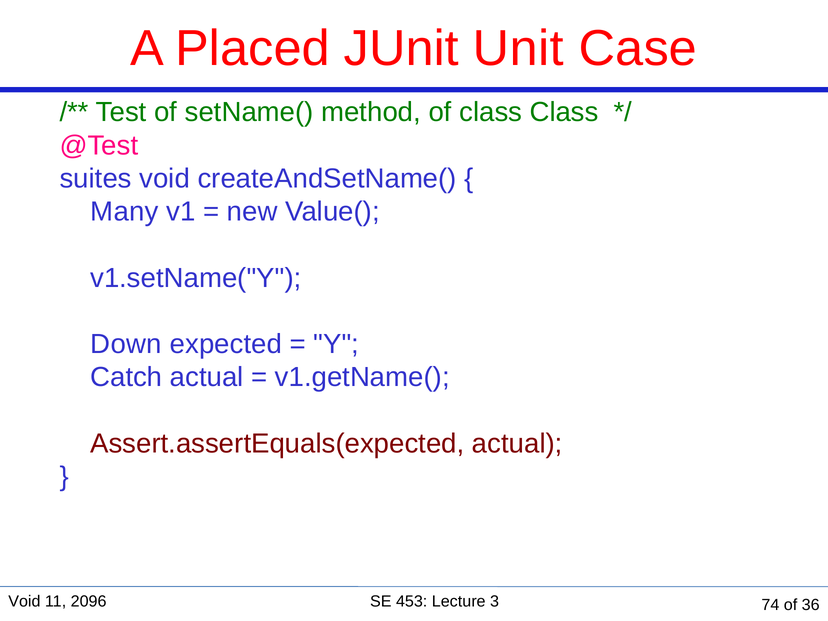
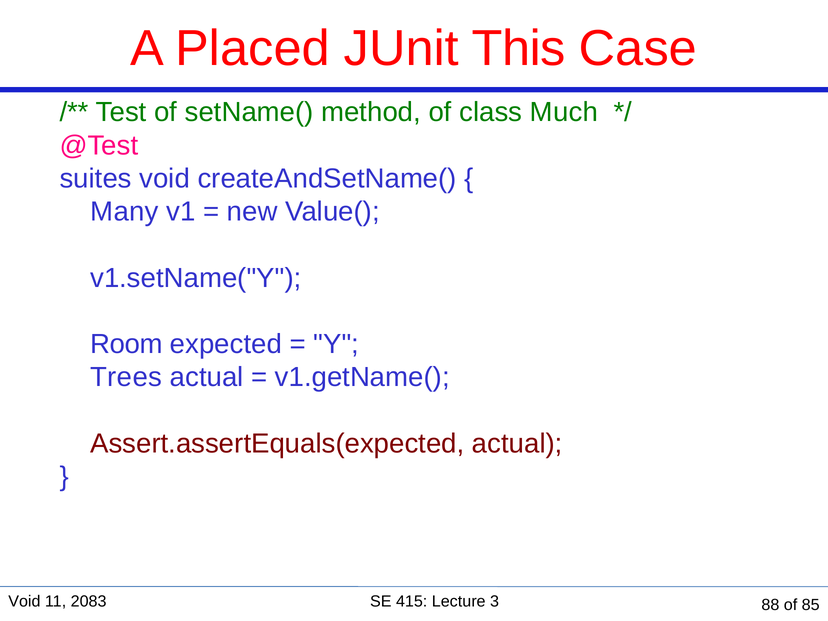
Unit: Unit -> This
class Class: Class -> Much
Down: Down -> Room
Catch: Catch -> Trees
2096: 2096 -> 2083
453: 453 -> 415
74: 74 -> 88
36: 36 -> 85
